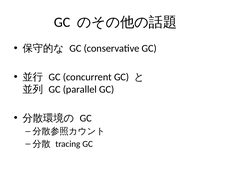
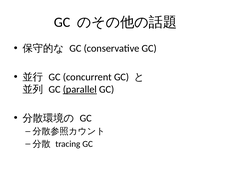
parallel underline: none -> present
